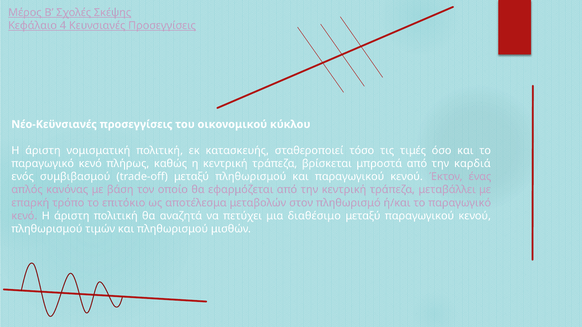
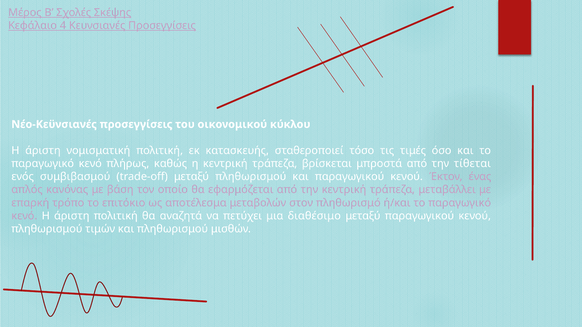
καρδιά: καρδιά -> τίθεται
